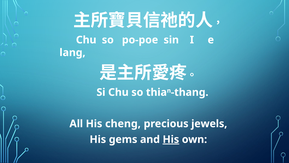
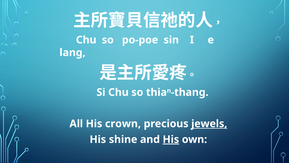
cheng: cheng -> crown
jewels underline: none -> present
gems: gems -> shine
